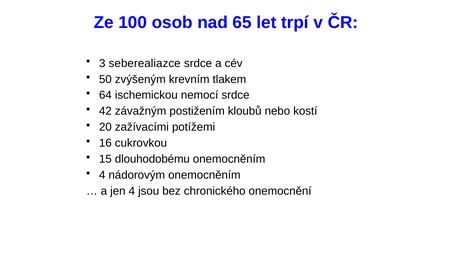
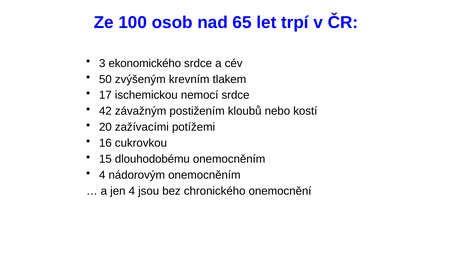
seberealiazce: seberealiazce -> ekonomického
64: 64 -> 17
